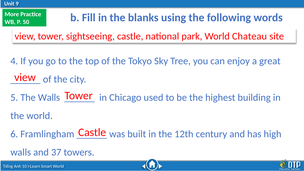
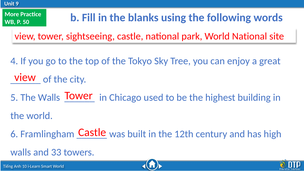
World Chateau: Chateau -> National
37: 37 -> 33
